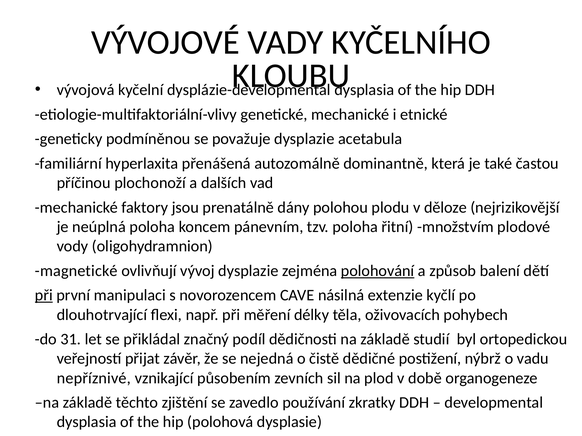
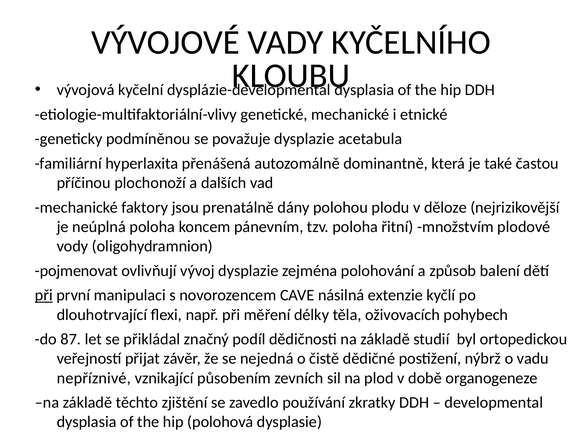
magnetické: magnetické -> pojmenovat
polohování underline: present -> none
31: 31 -> 87
